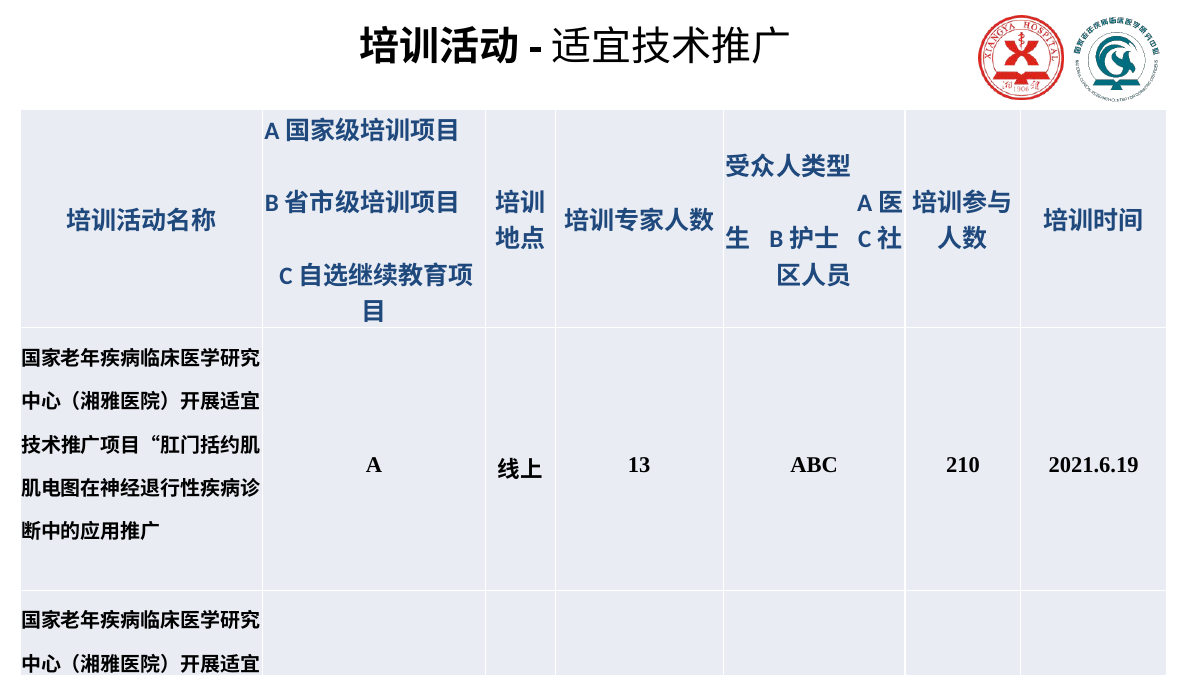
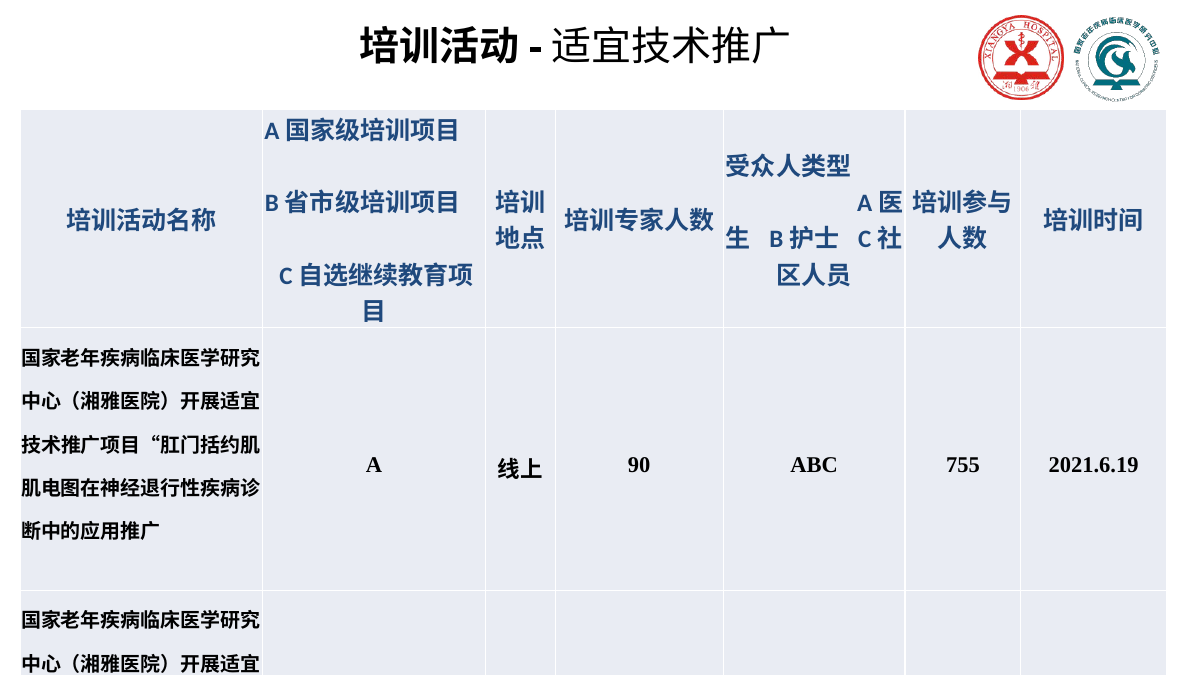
13: 13 -> 90
210: 210 -> 755
